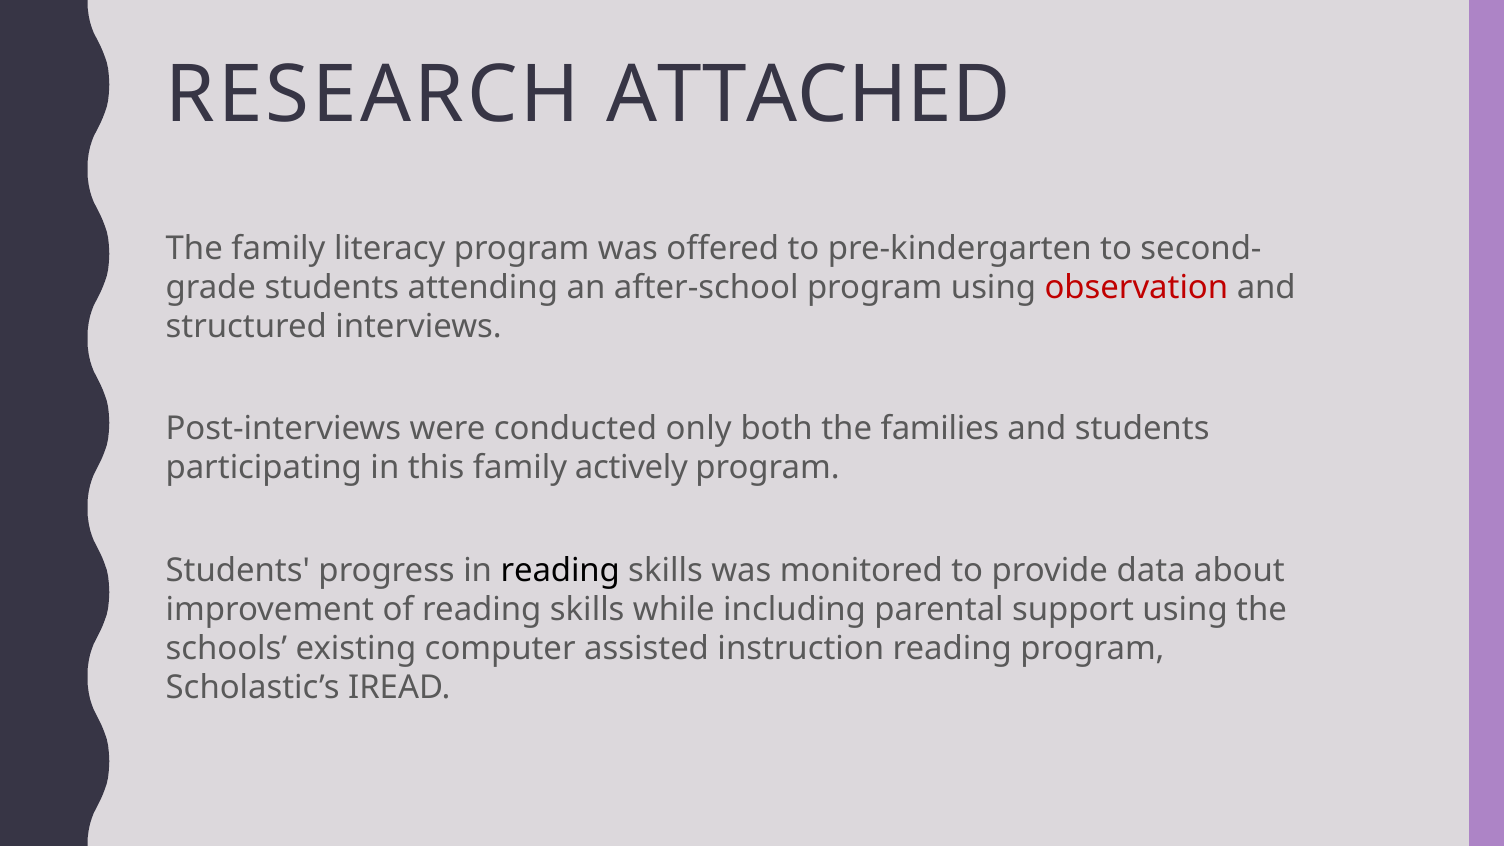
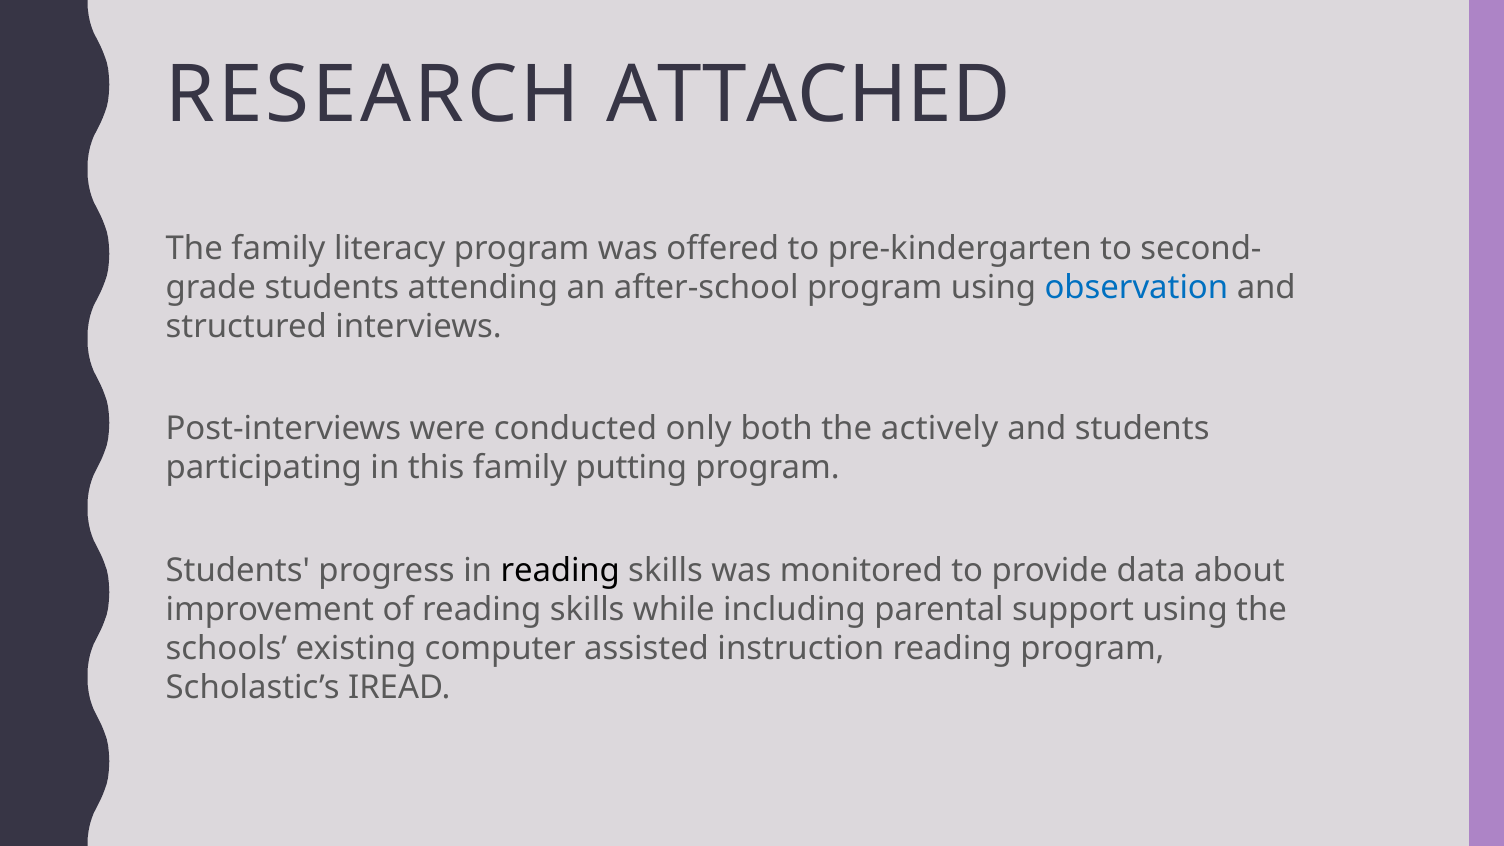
observation colour: red -> blue
families: families -> actively
actively: actively -> putting
